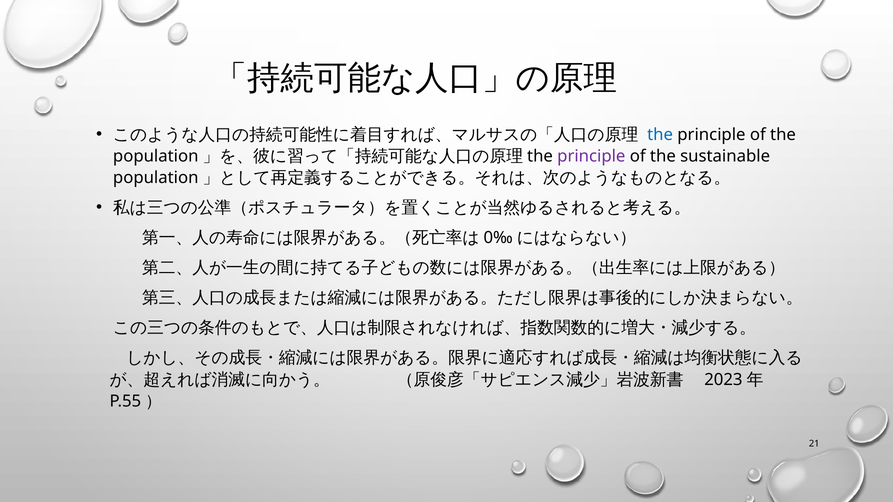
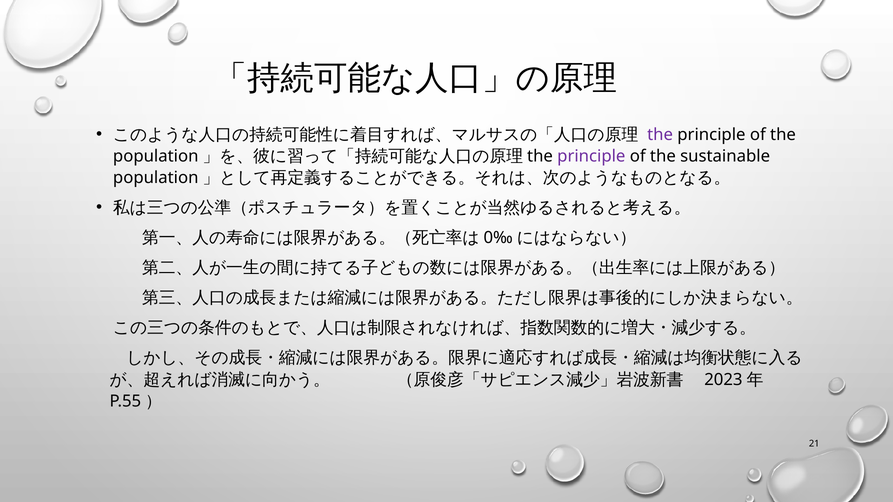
the at (660, 135) colour: blue -> purple
